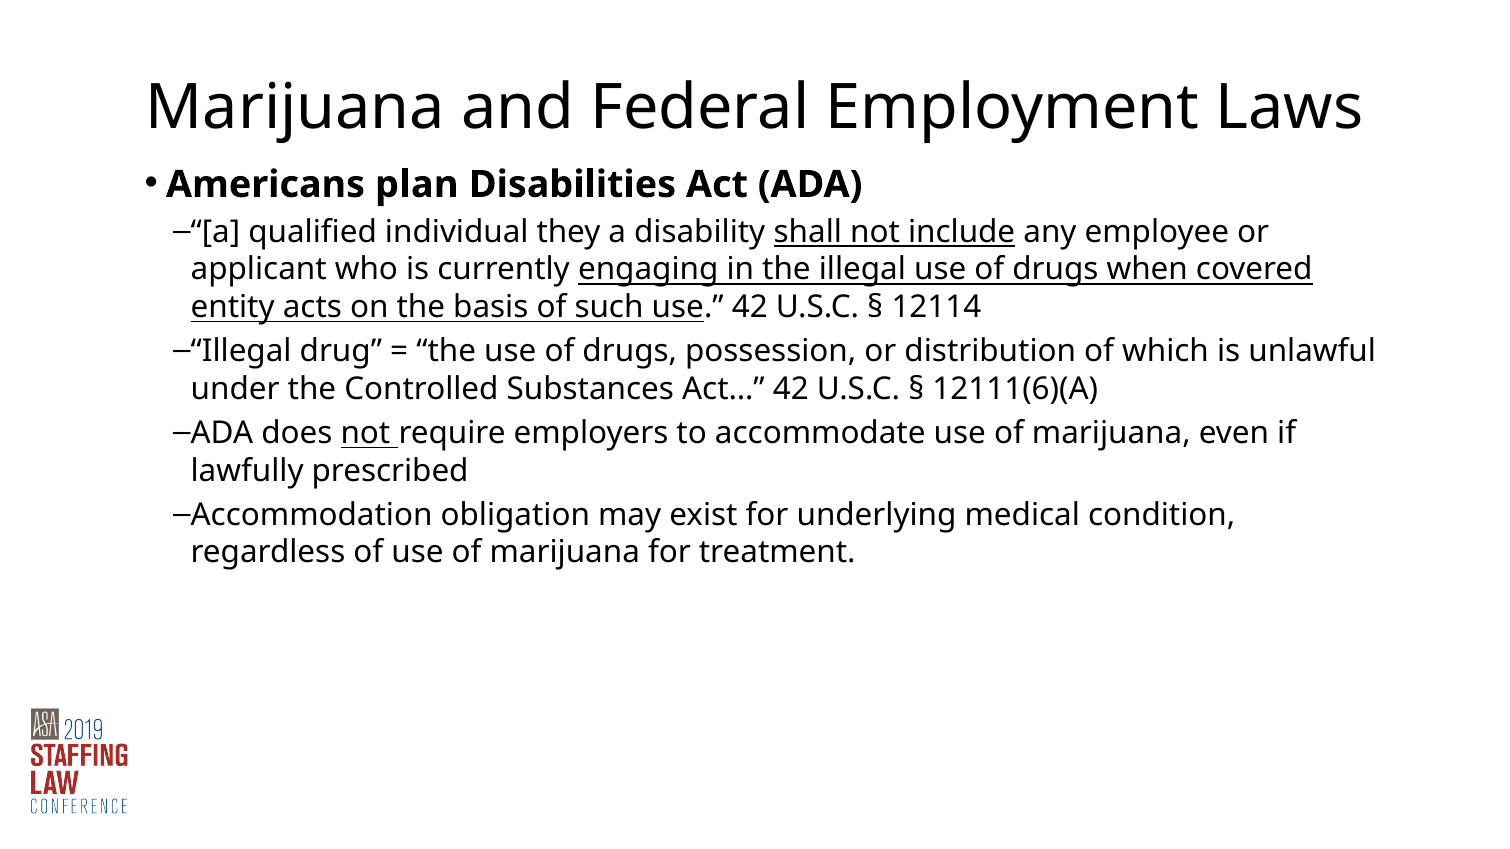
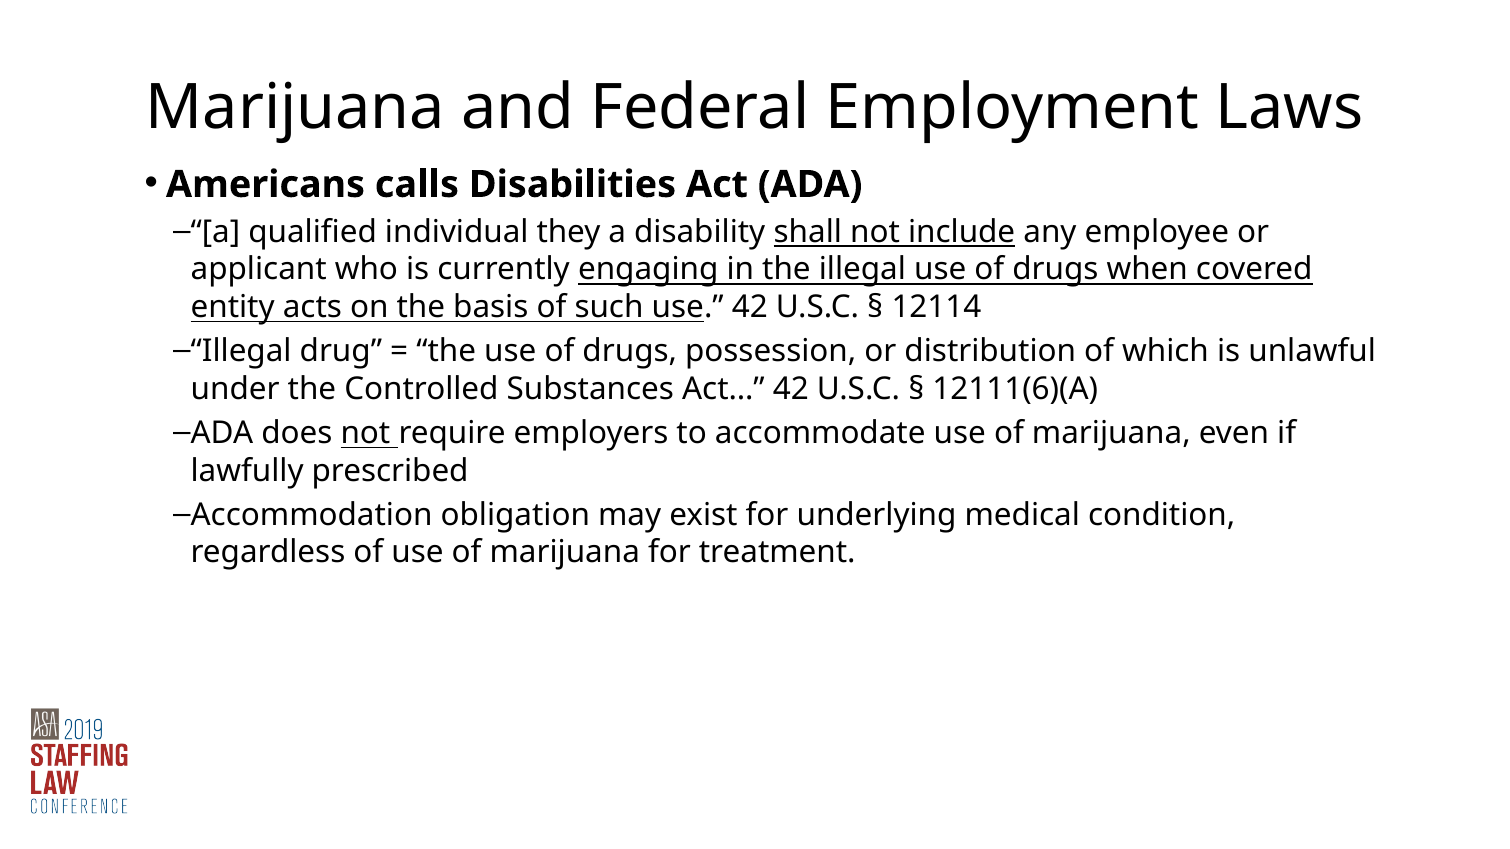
plan: plan -> calls
